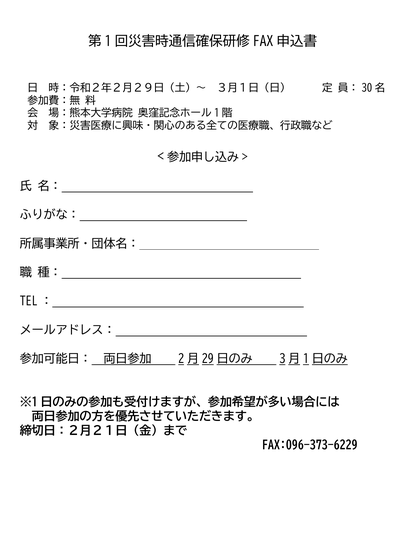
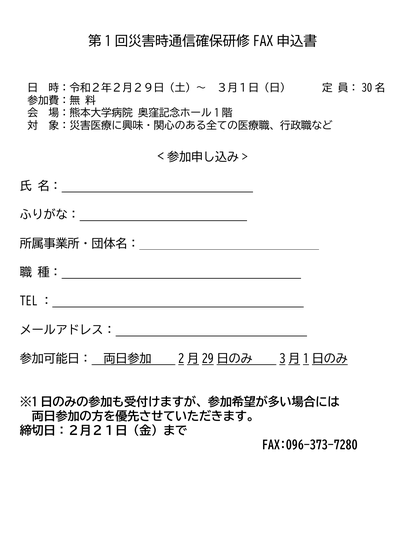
FAX:096-373-6229: FAX:096-373-6229 -> FAX:096-373-7280
